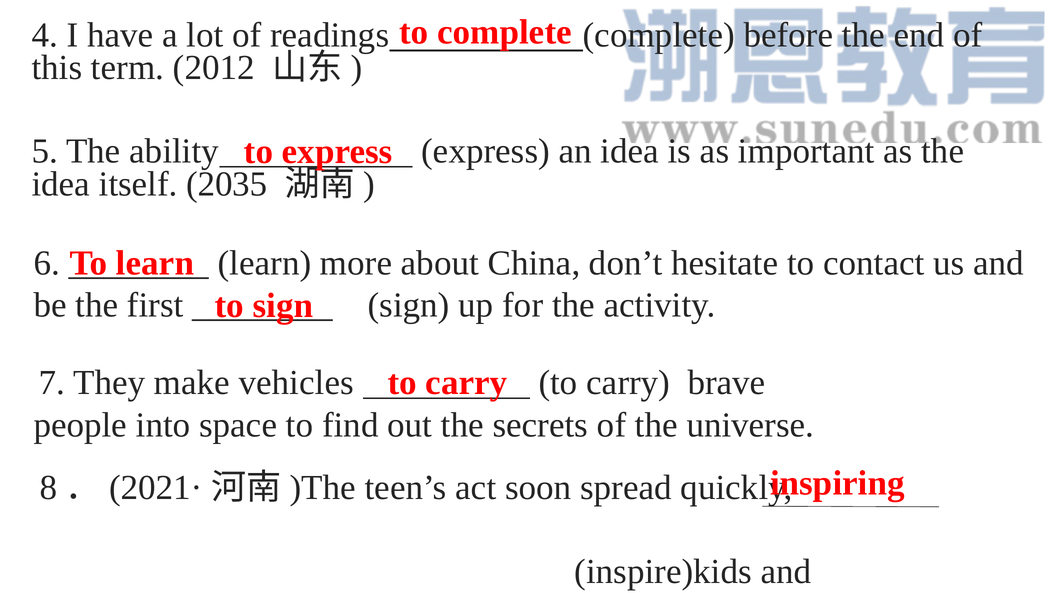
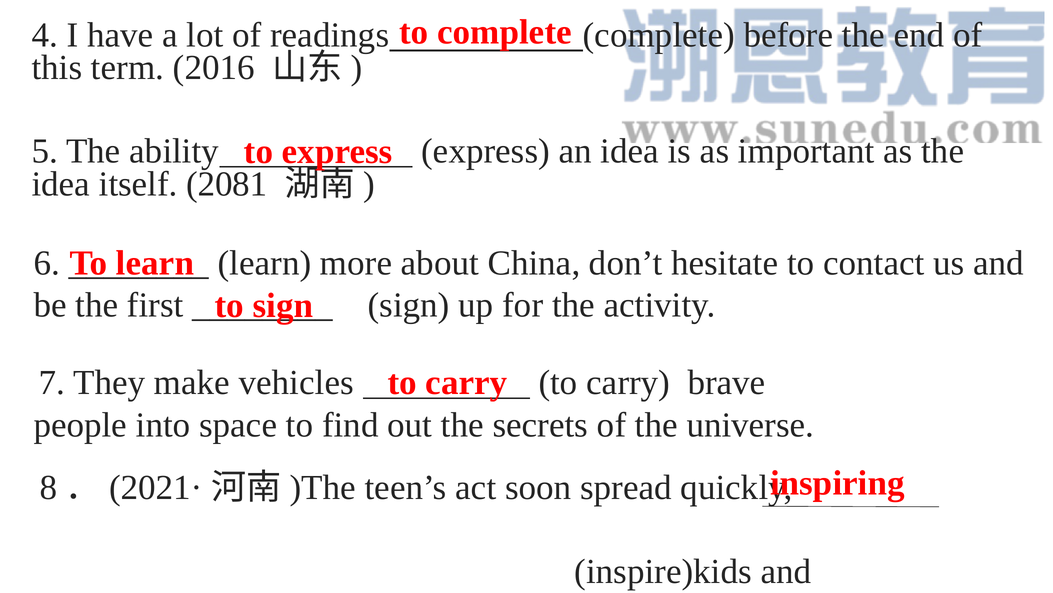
2012: 2012 -> 2016
2035: 2035 -> 2081
